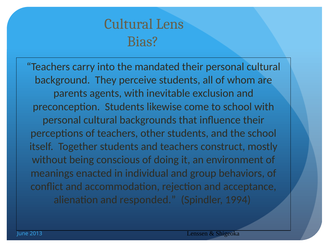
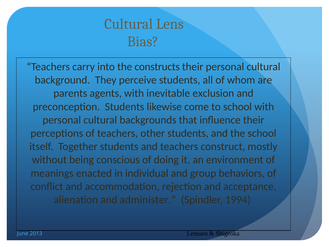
mandated: mandated -> constructs
responded: responded -> administer
